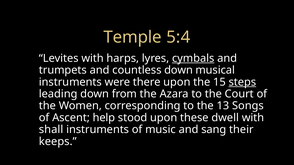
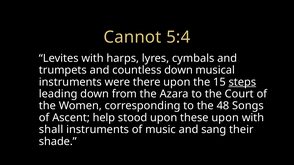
Temple: Temple -> Cannot
cymbals underline: present -> none
13: 13 -> 48
these dwell: dwell -> upon
keeps: keeps -> shade
